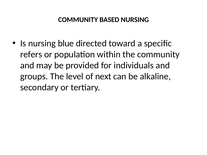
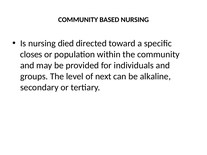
blue: blue -> died
refers: refers -> closes
